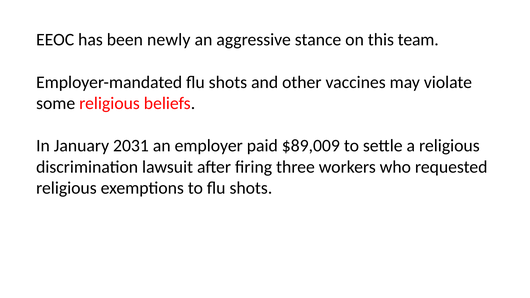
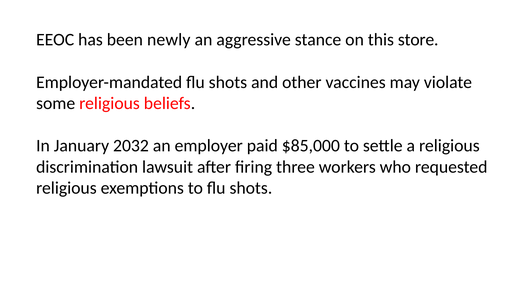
team: team -> store
2031: 2031 -> 2032
$89,009: $89,009 -> $85,000
